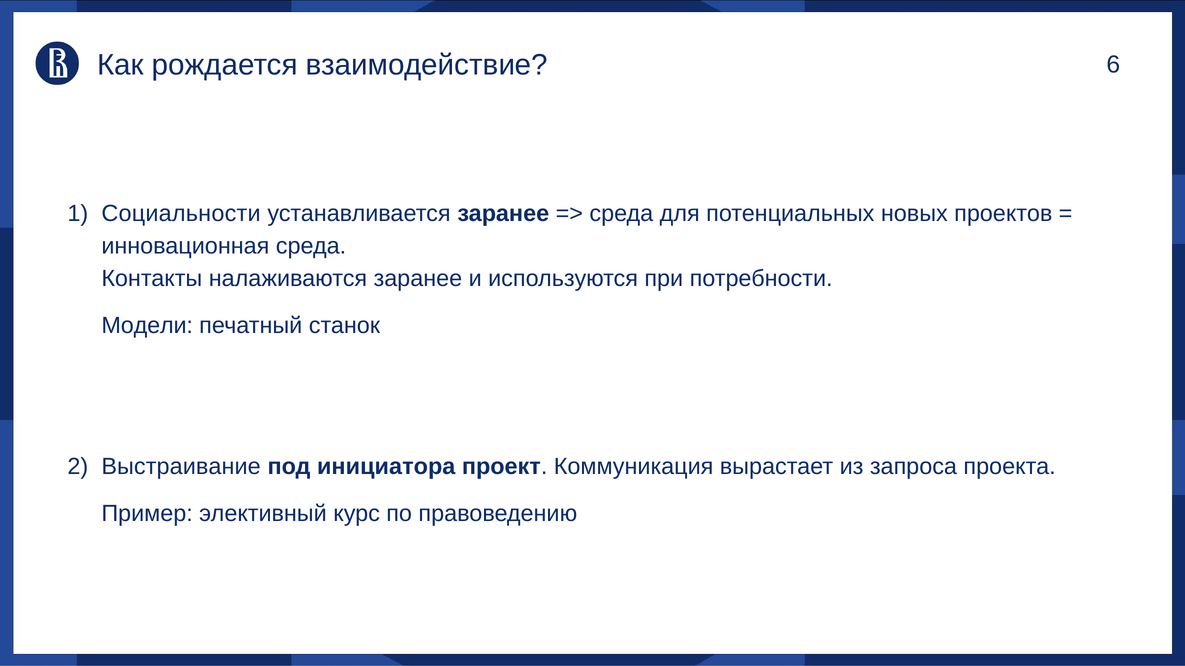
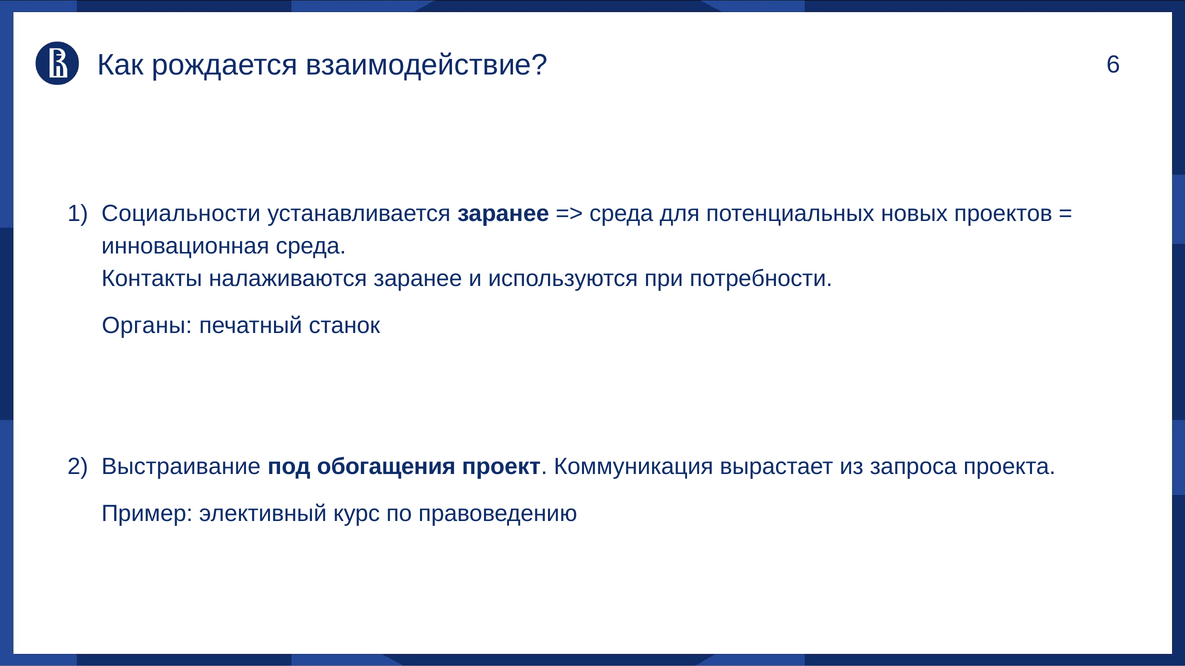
Модели: Модели -> Органы
инициатора: инициатора -> обогащения
